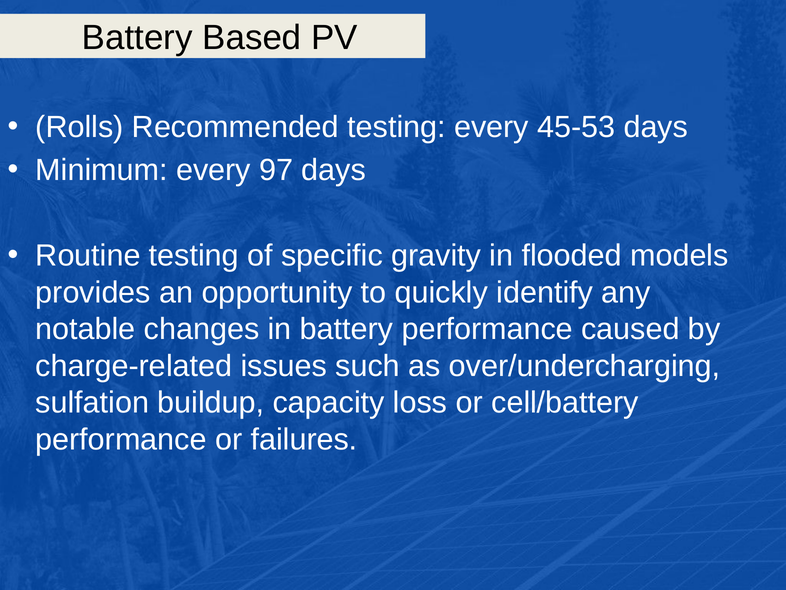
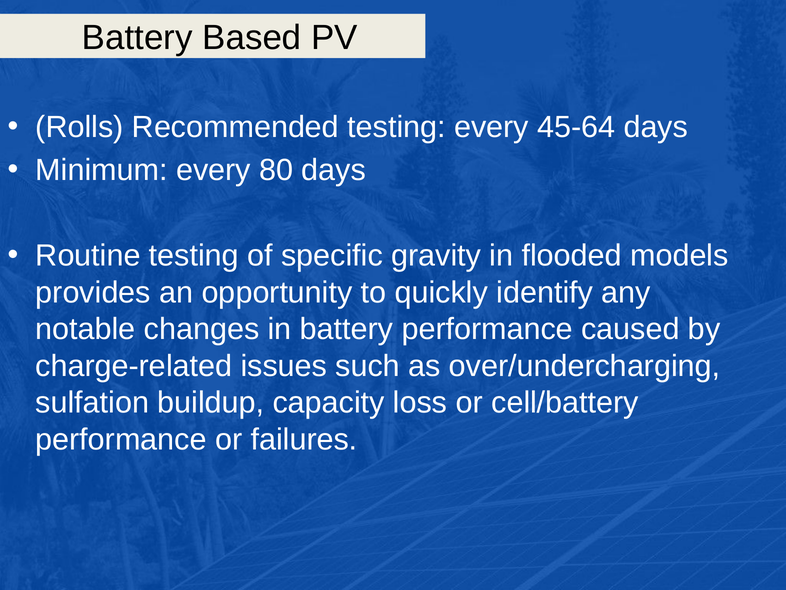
45-53: 45-53 -> 45-64
97: 97 -> 80
